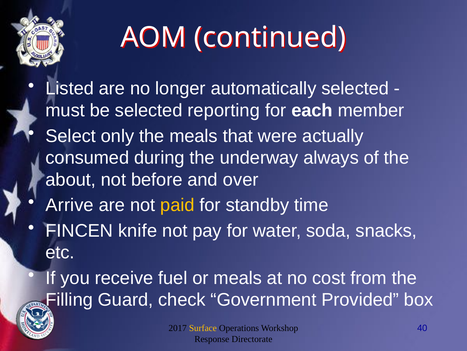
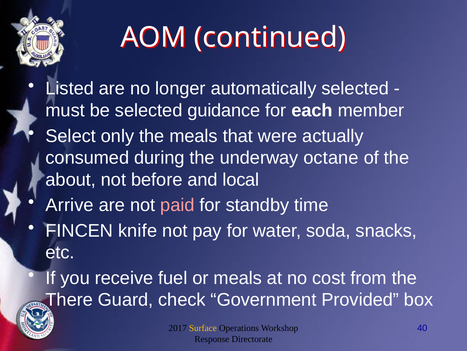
reporting: reporting -> guidance
always: always -> octane
over: over -> local
paid colour: yellow -> pink
Filling: Filling -> There
